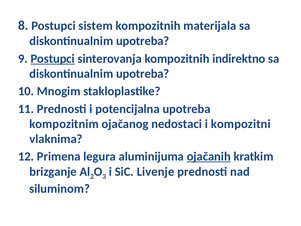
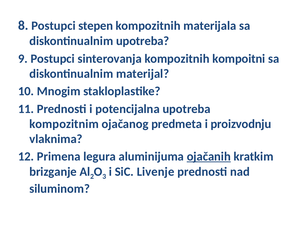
sistem: sistem -> stepen
Postupci at (53, 59) underline: present -> none
indirektno: indirektno -> kompoitni
upotreba at (143, 74): upotreba -> materijal
nedostaci: nedostaci -> predmeta
kompozitni: kompozitni -> proizvodnju
